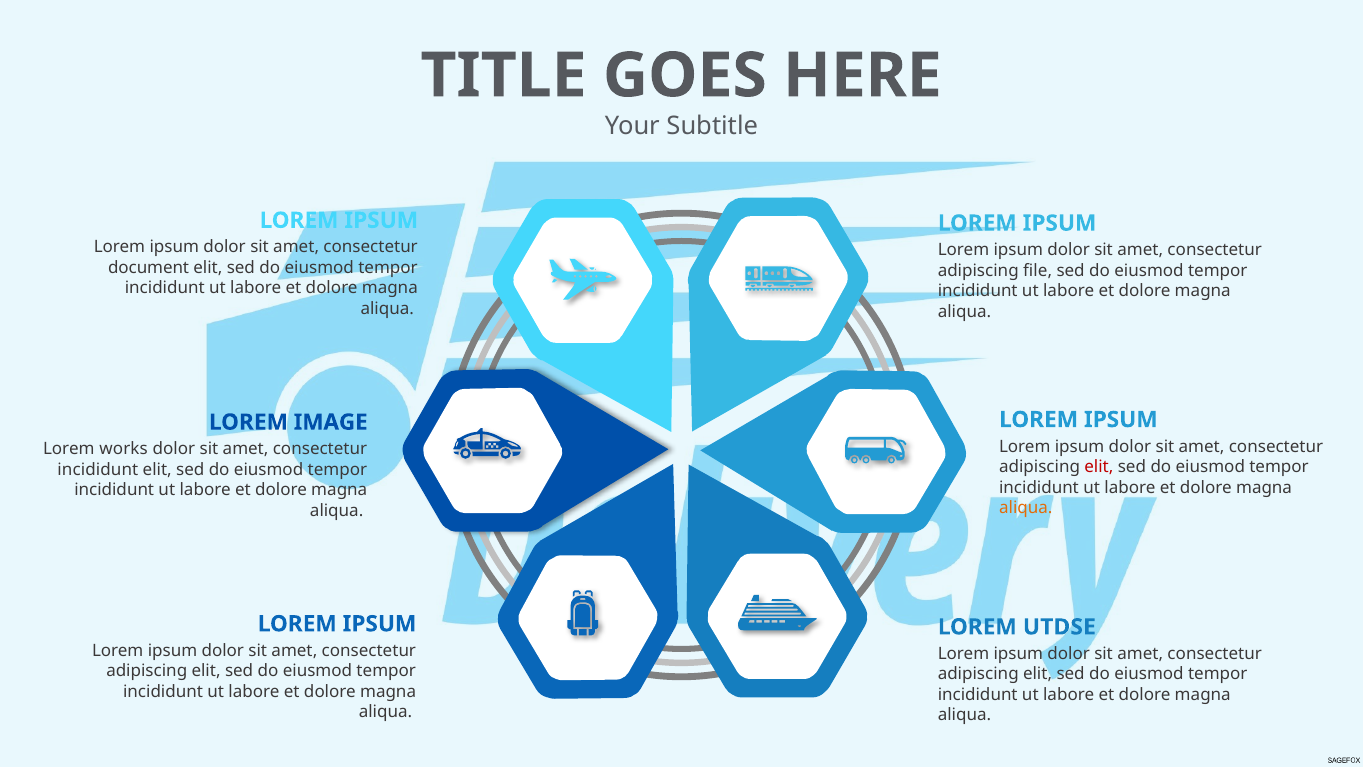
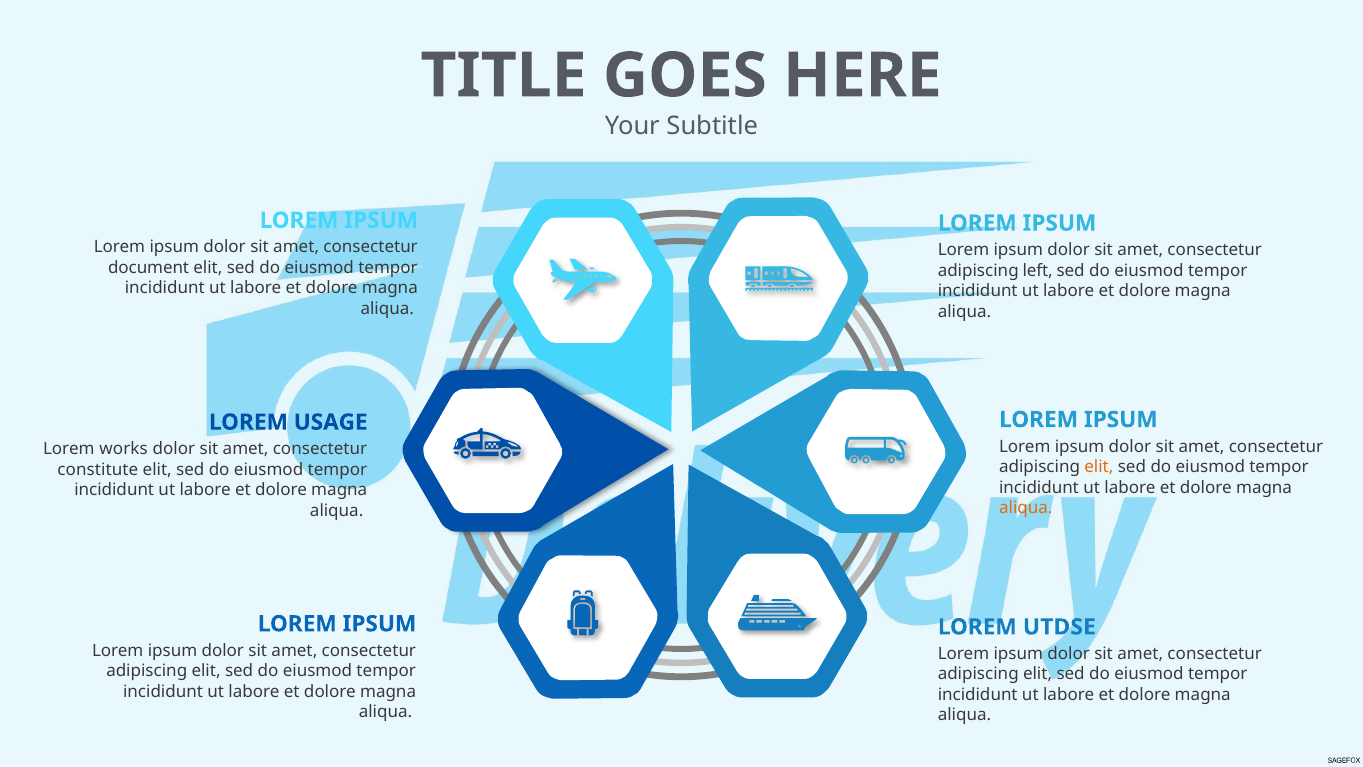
file: file -> left
IMAGE: IMAGE -> USAGE
elit at (1099, 467) colour: red -> orange
incididunt at (98, 469): incididunt -> constitute
